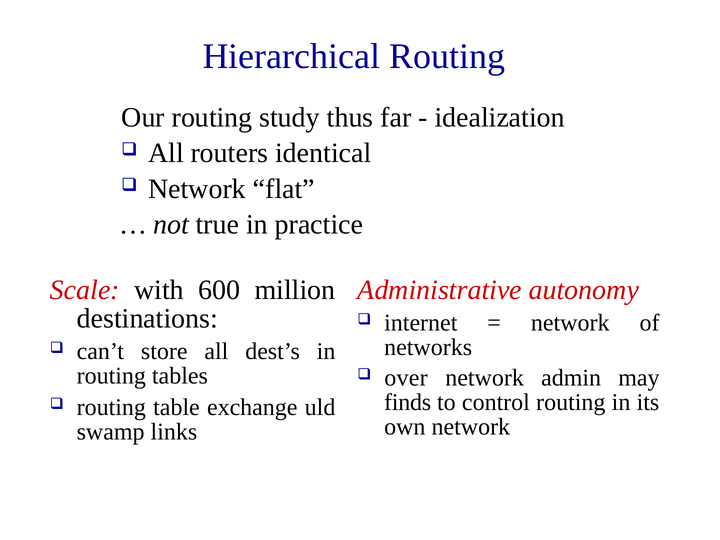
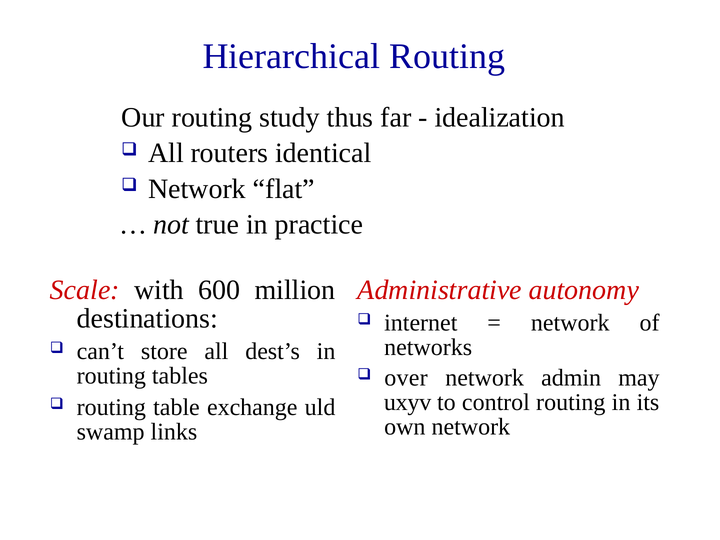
finds: finds -> uxyv
